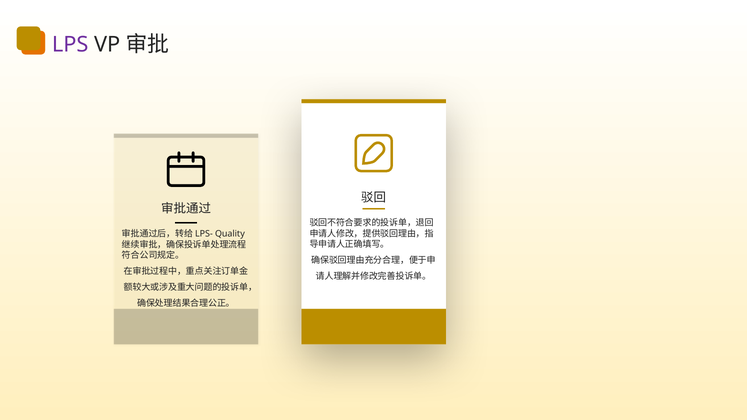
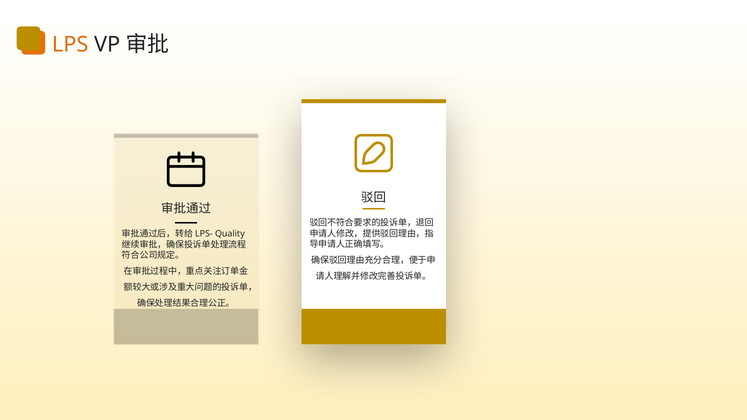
LPS colour: purple -> orange
